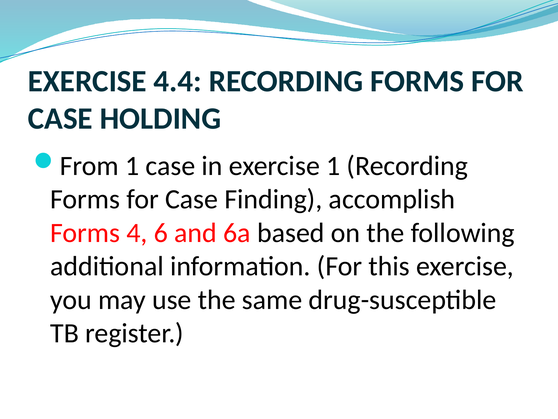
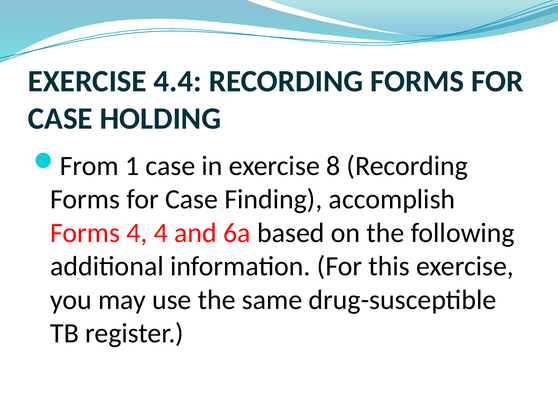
exercise 1: 1 -> 8
4 6: 6 -> 4
